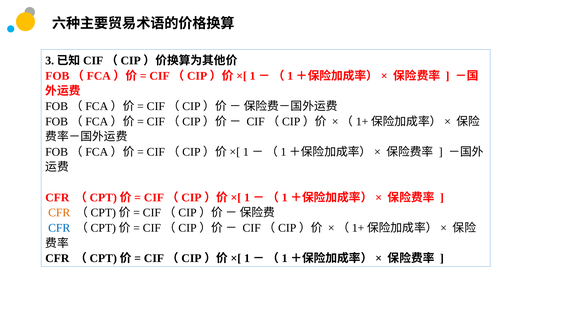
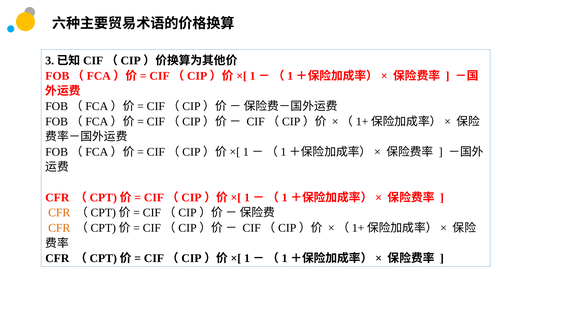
CFR at (59, 228) colour: blue -> orange
